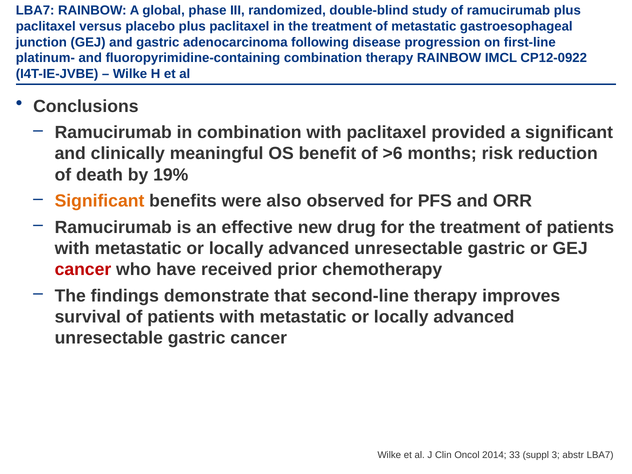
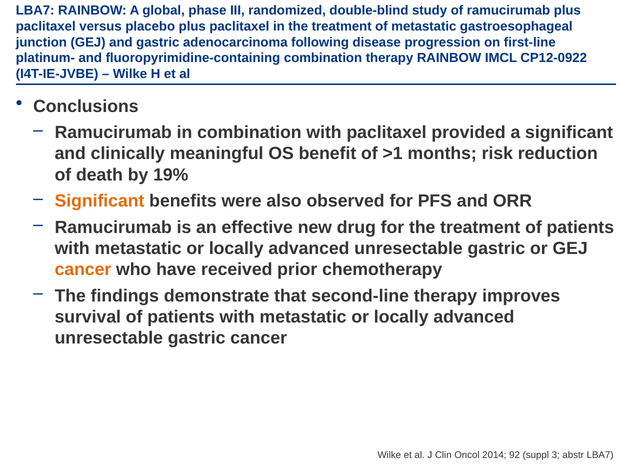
>6: >6 -> >1
cancer at (83, 270) colour: red -> orange
33: 33 -> 92
